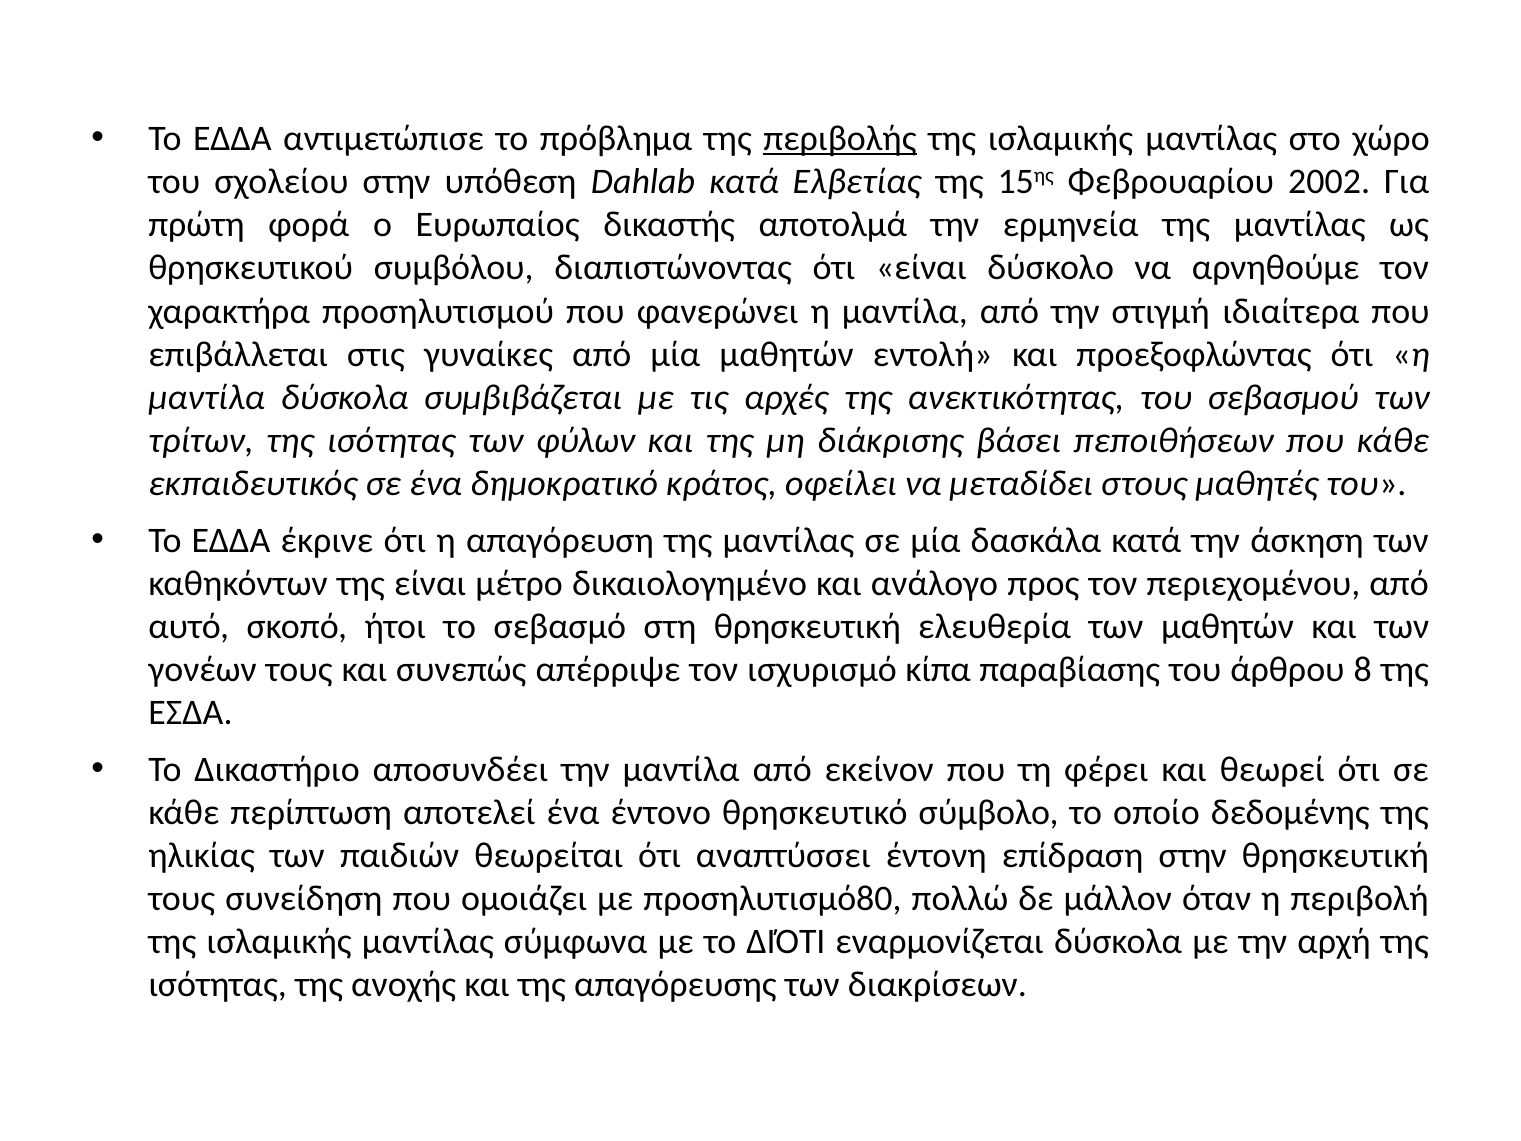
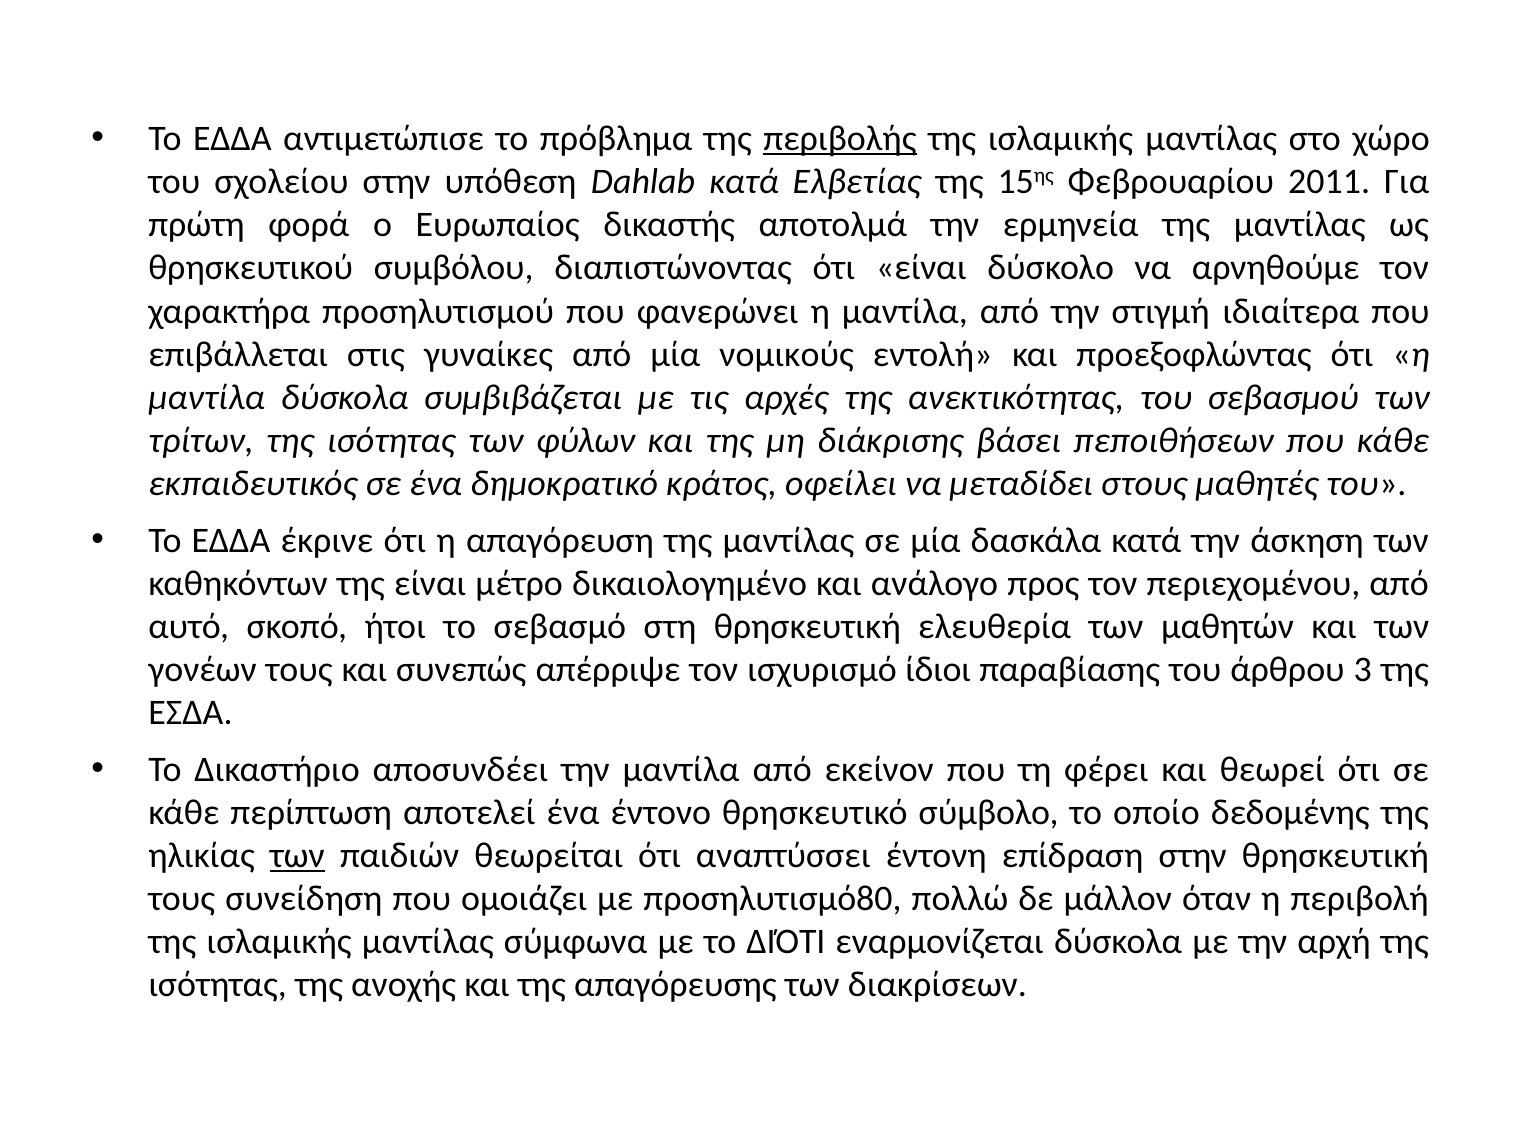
2002: 2002 -> 2011
μία μαθητών: μαθητών -> νομικούς
κίπα: κίπα -> ίδιοι
8: 8 -> 3
των at (297, 856) underline: none -> present
